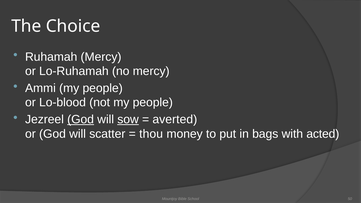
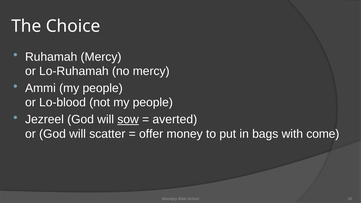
God at (81, 119) underline: present -> none
thou: thou -> offer
acted: acted -> come
